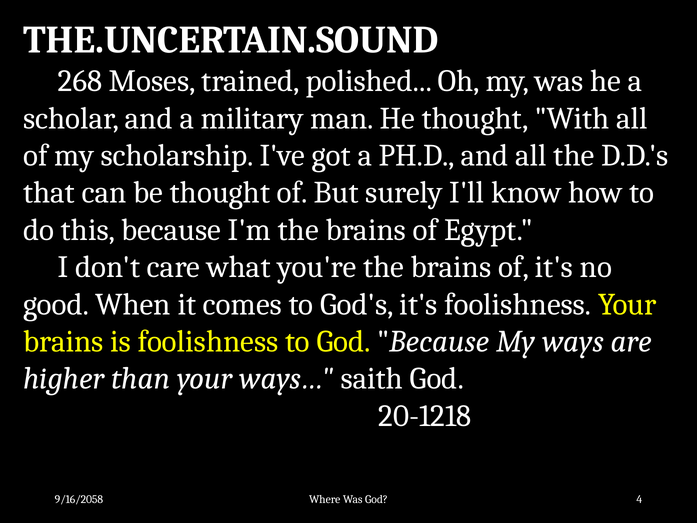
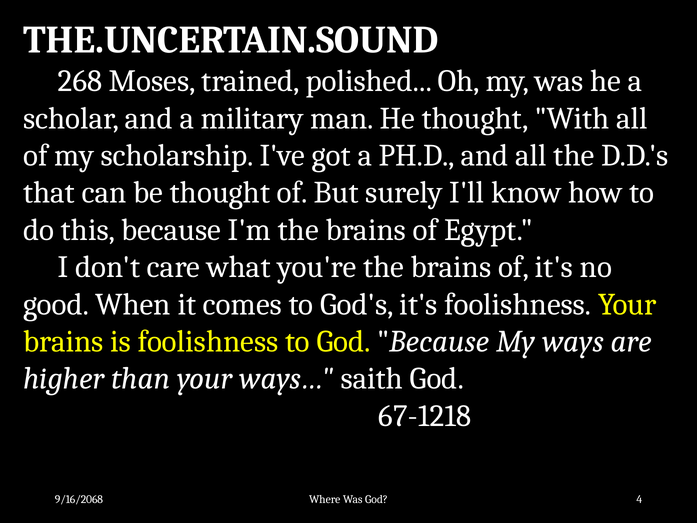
20-1218: 20-1218 -> 67-1218
9/16/2058: 9/16/2058 -> 9/16/2068
